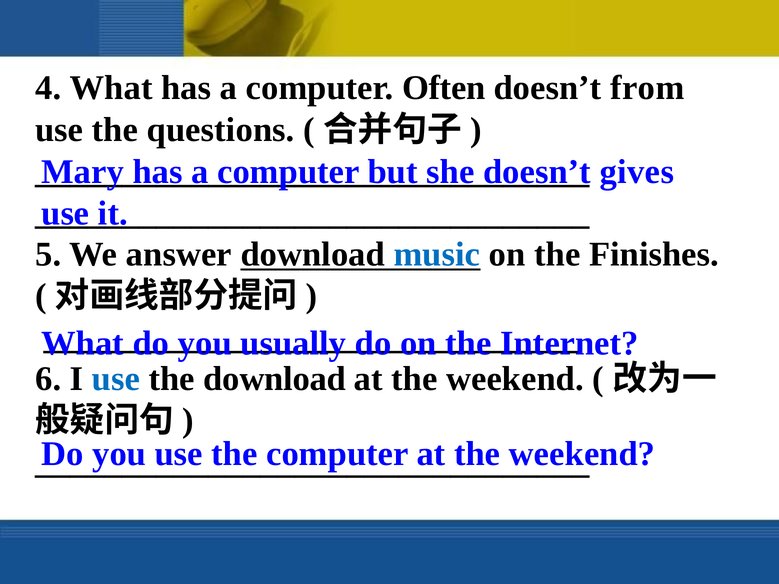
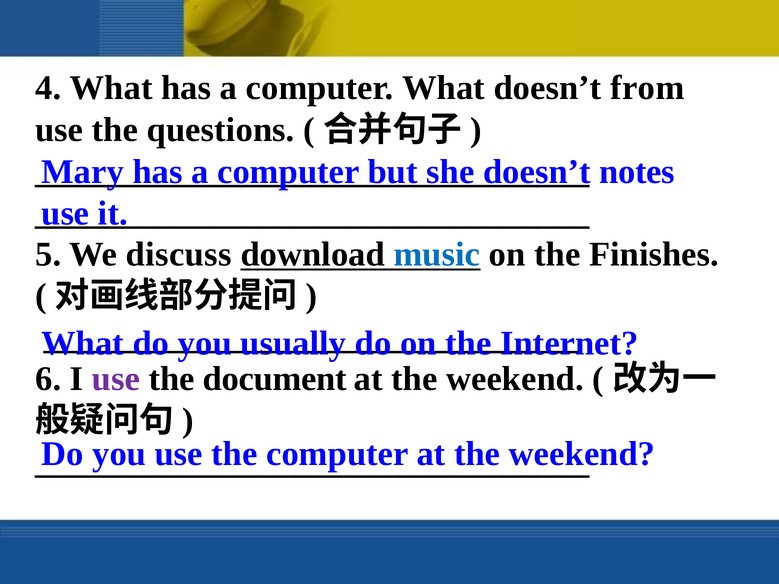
computer Often: Often -> What
gives: gives -> notes
answer: answer -> discuss
use at (116, 379) colour: blue -> purple
the download: download -> document
